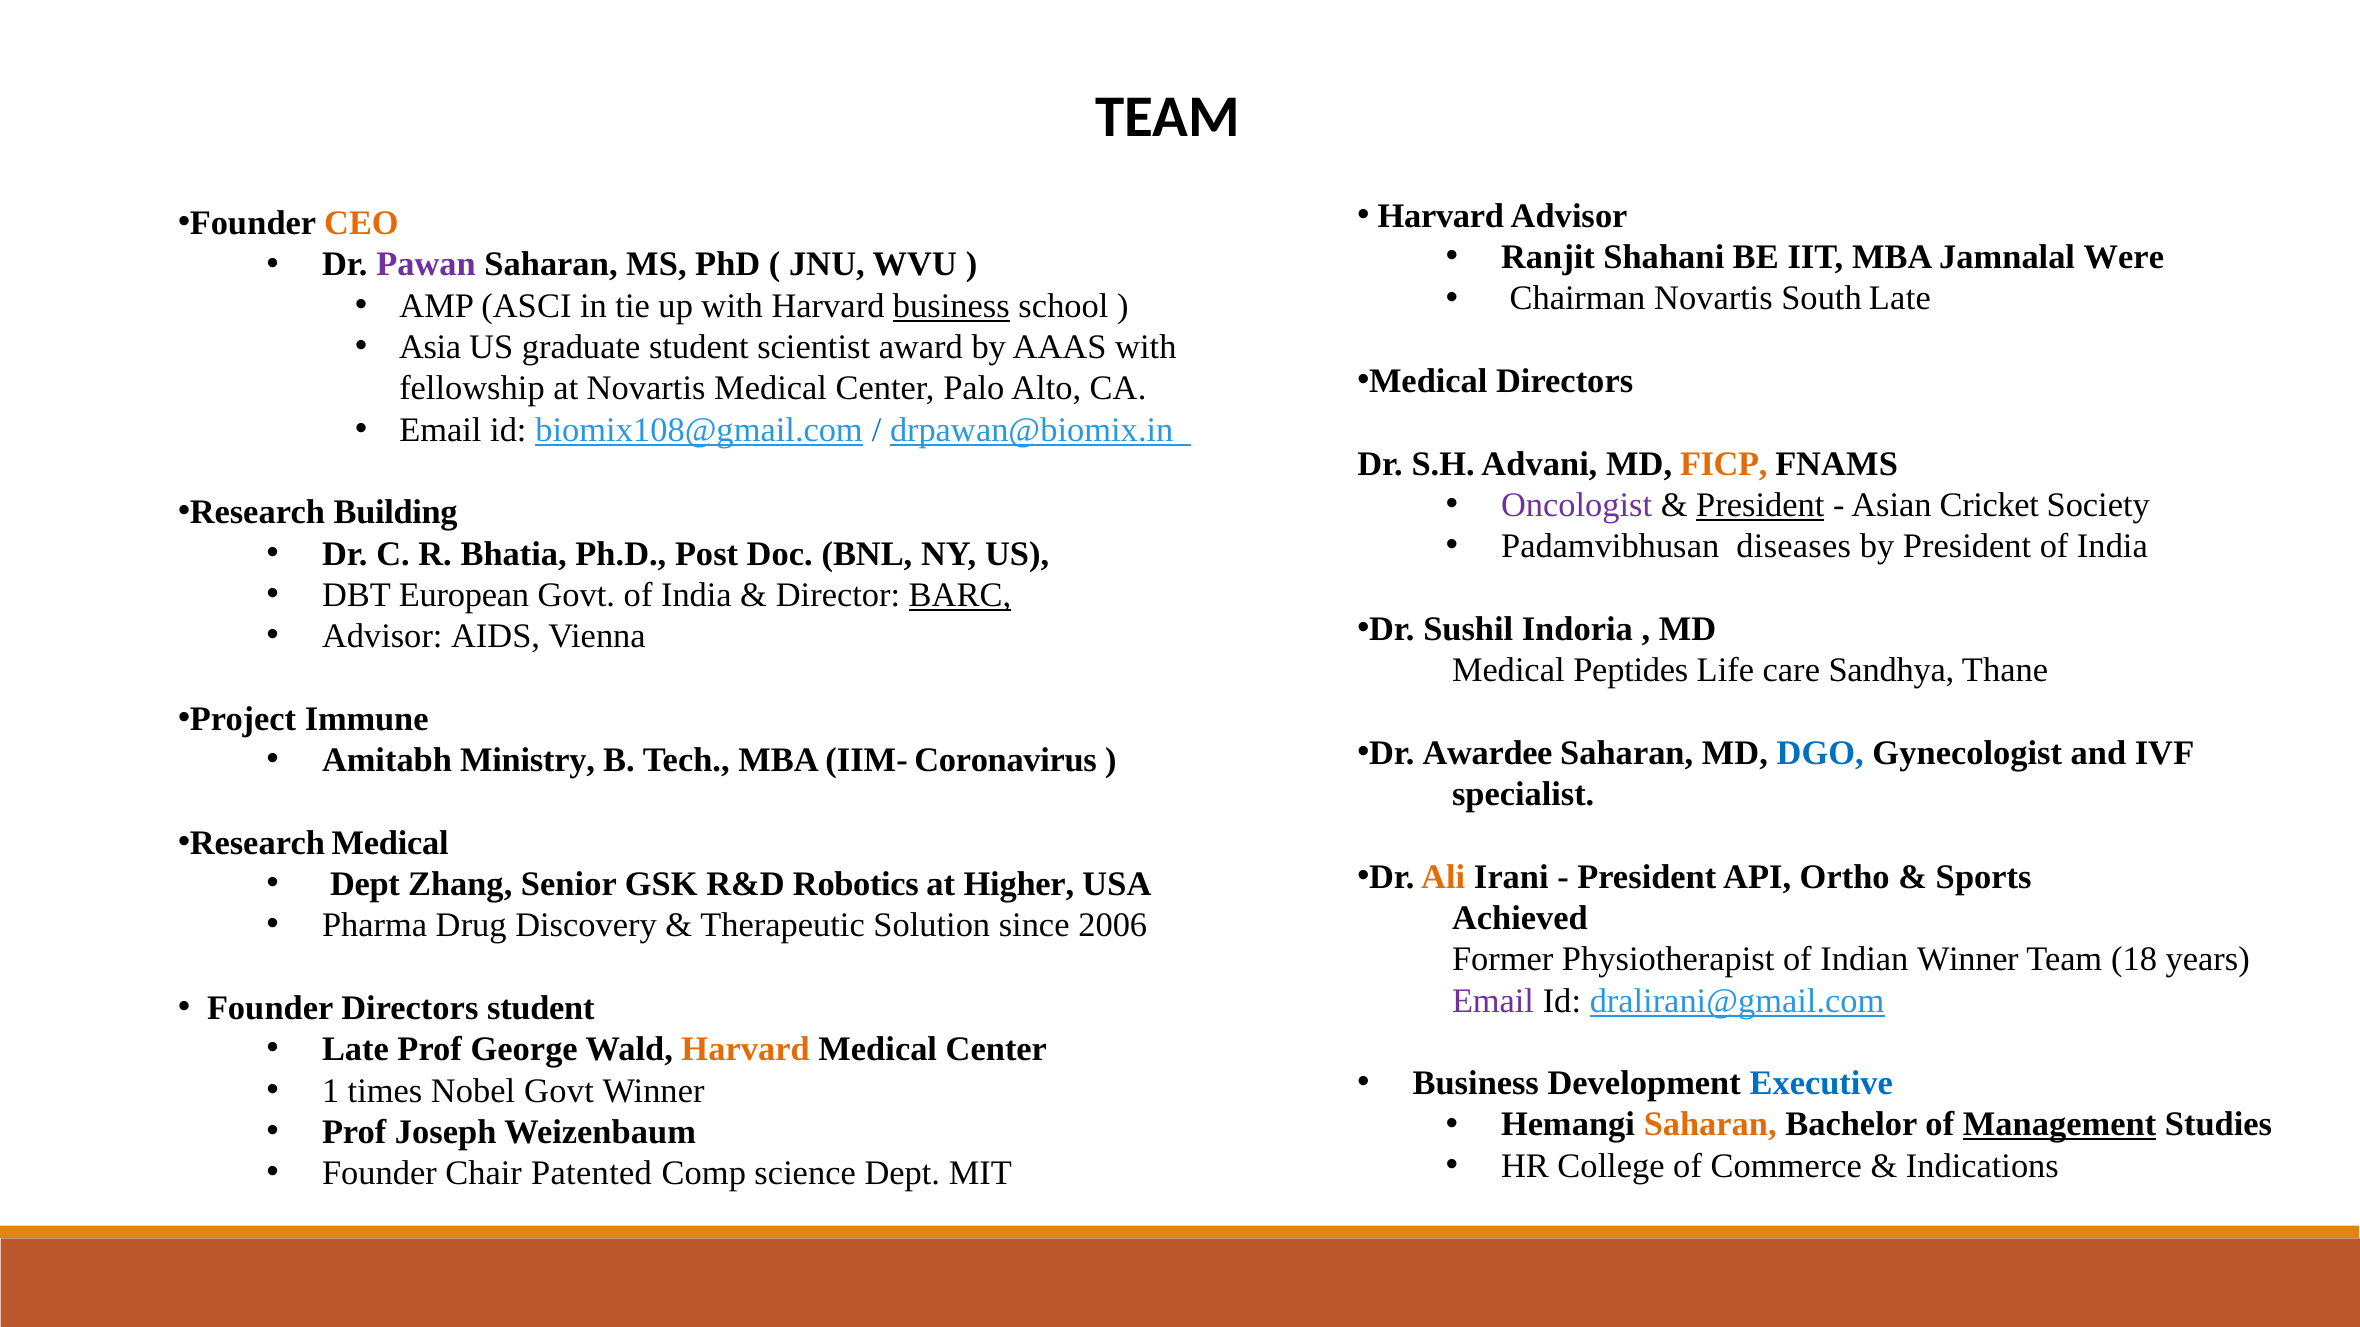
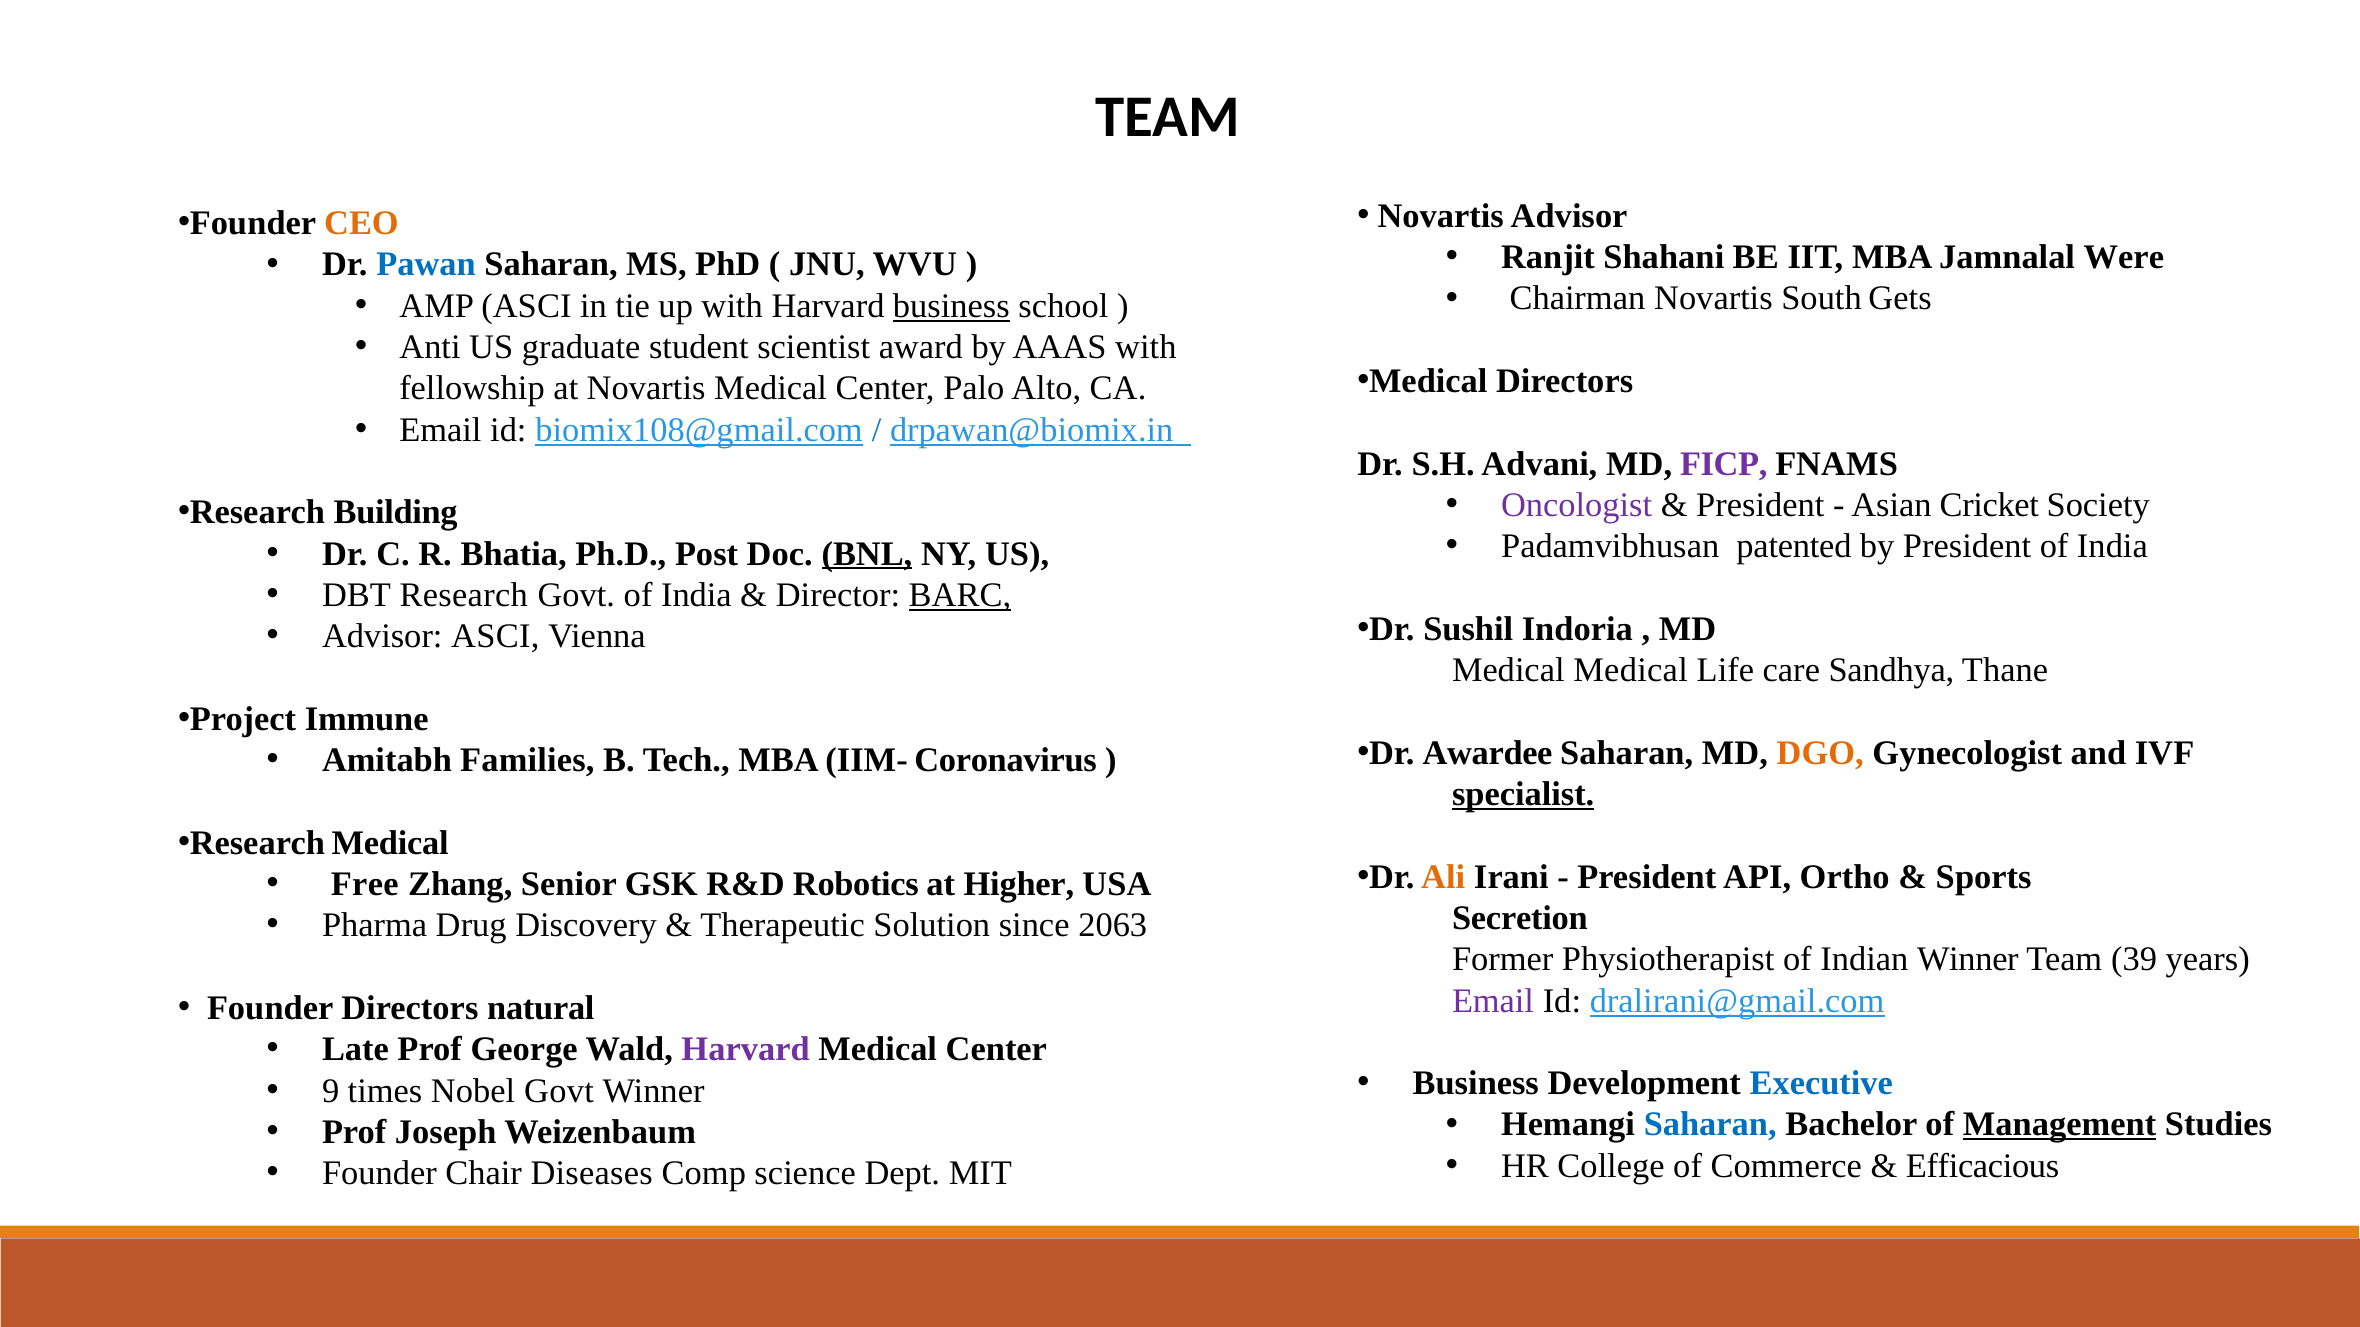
Harvard at (1441, 216): Harvard -> Novartis
Pawan colour: purple -> blue
South Late: Late -> Gets
Asia: Asia -> Anti
FICP colour: orange -> purple
President at (1760, 505) underline: present -> none
diseases: diseases -> patented
BNL underline: none -> present
DBT European: European -> Research
Advisor AIDS: AIDS -> ASCI
Medical Peptides: Peptides -> Medical
DGO colour: blue -> orange
Ministry: Ministry -> Families
specialist underline: none -> present
Dept at (365, 884): Dept -> Free
Achieved: Achieved -> Secretion
2006: 2006 -> 2063
18: 18 -> 39
Directors student: student -> natural
Harvard at (746, 1050) colour: orange -> purple
1: 1 -> 9
Saharan at (1710, 1125) colour: orange -> blue
Indications: Indications -> Efficacious
Patented: Patented -> Diseases
